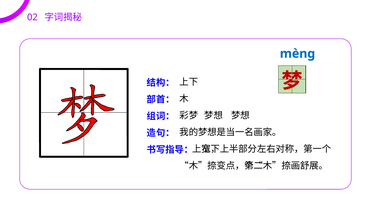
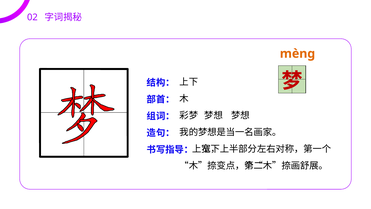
mèng colour: blue -> orange
